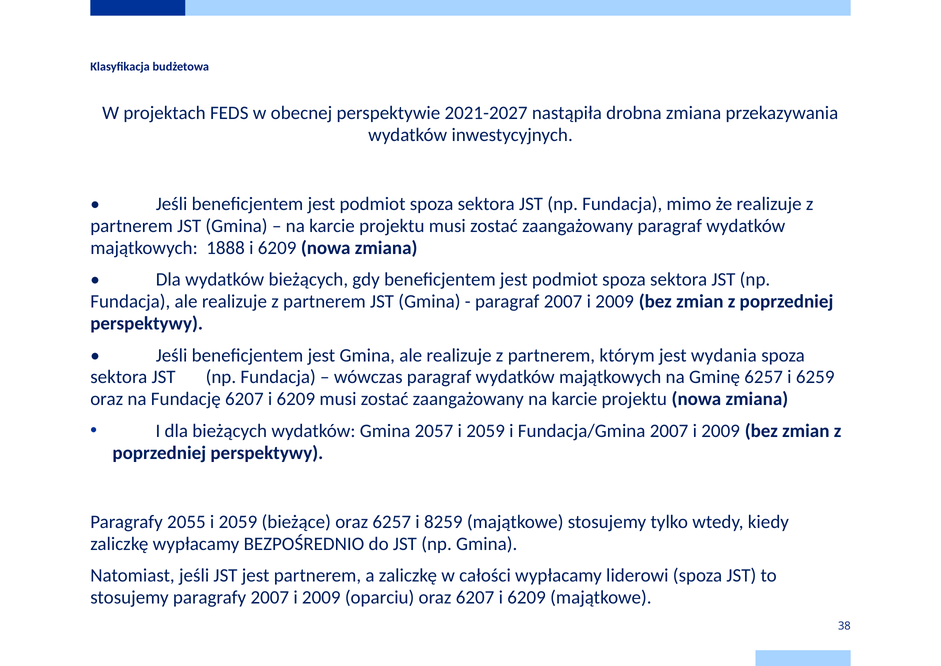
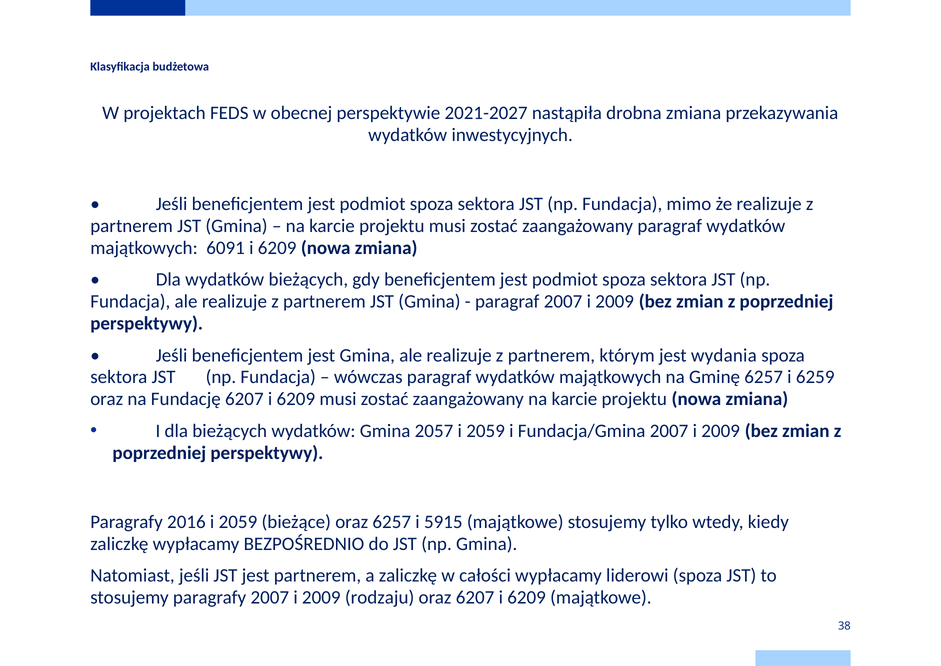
1888: 1888 -> 6091
2055: 2055 -> 2016
8259: 8259 -> 5915
oparciu: oparciu -> rodzaju
